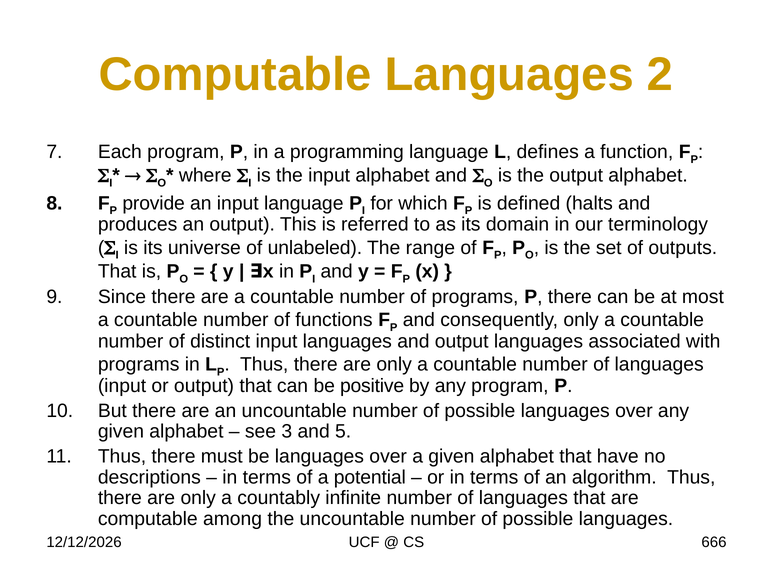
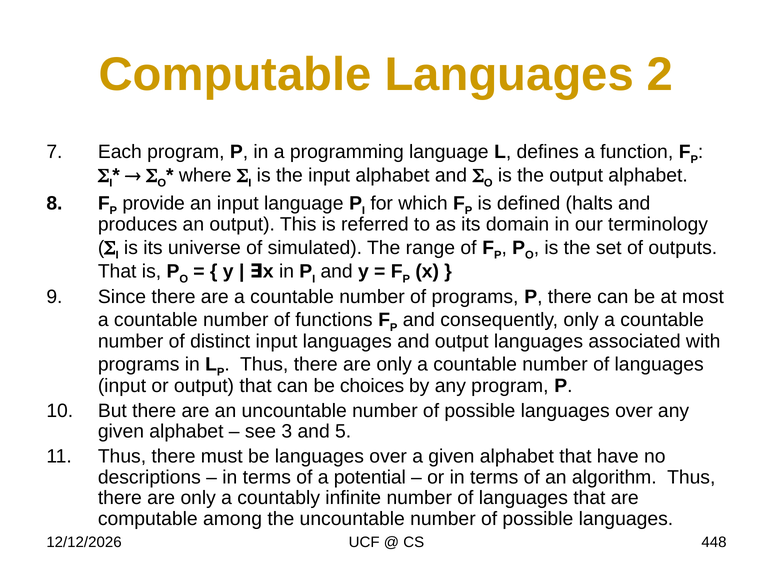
unlabeled: unlabeled -> simulated
positive: positive -> choices
666: 666 -> 448
